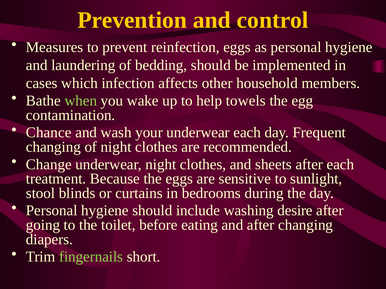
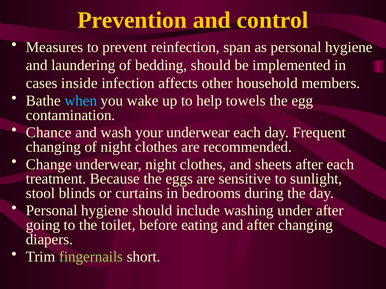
reinfection eggs: eggs -> span
which: which -> inside
when colour: light green -> light blue
desire: desire -> under
